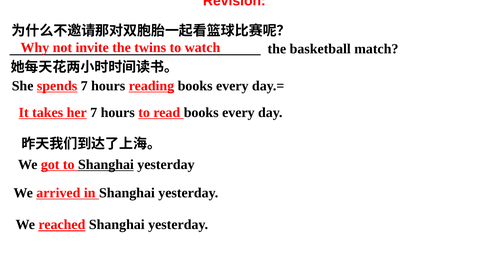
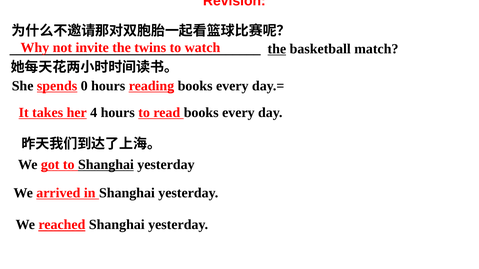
the at (277, 49) underline: none -> present
spends 7: 7 -> 0
her 7: 7 -> 4
